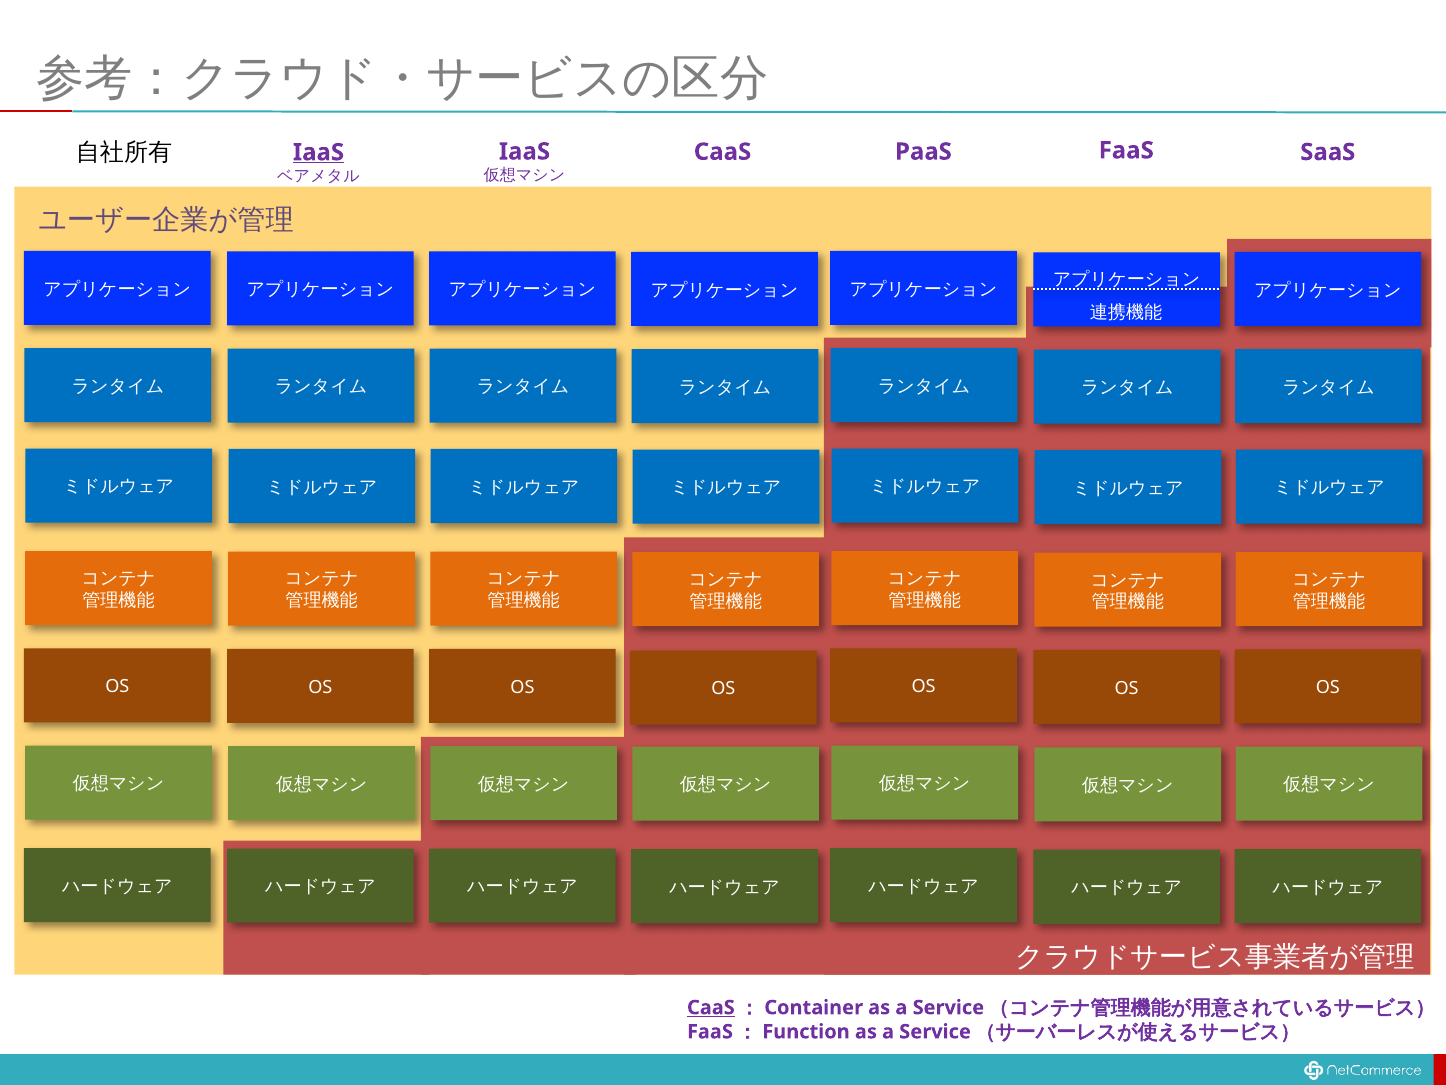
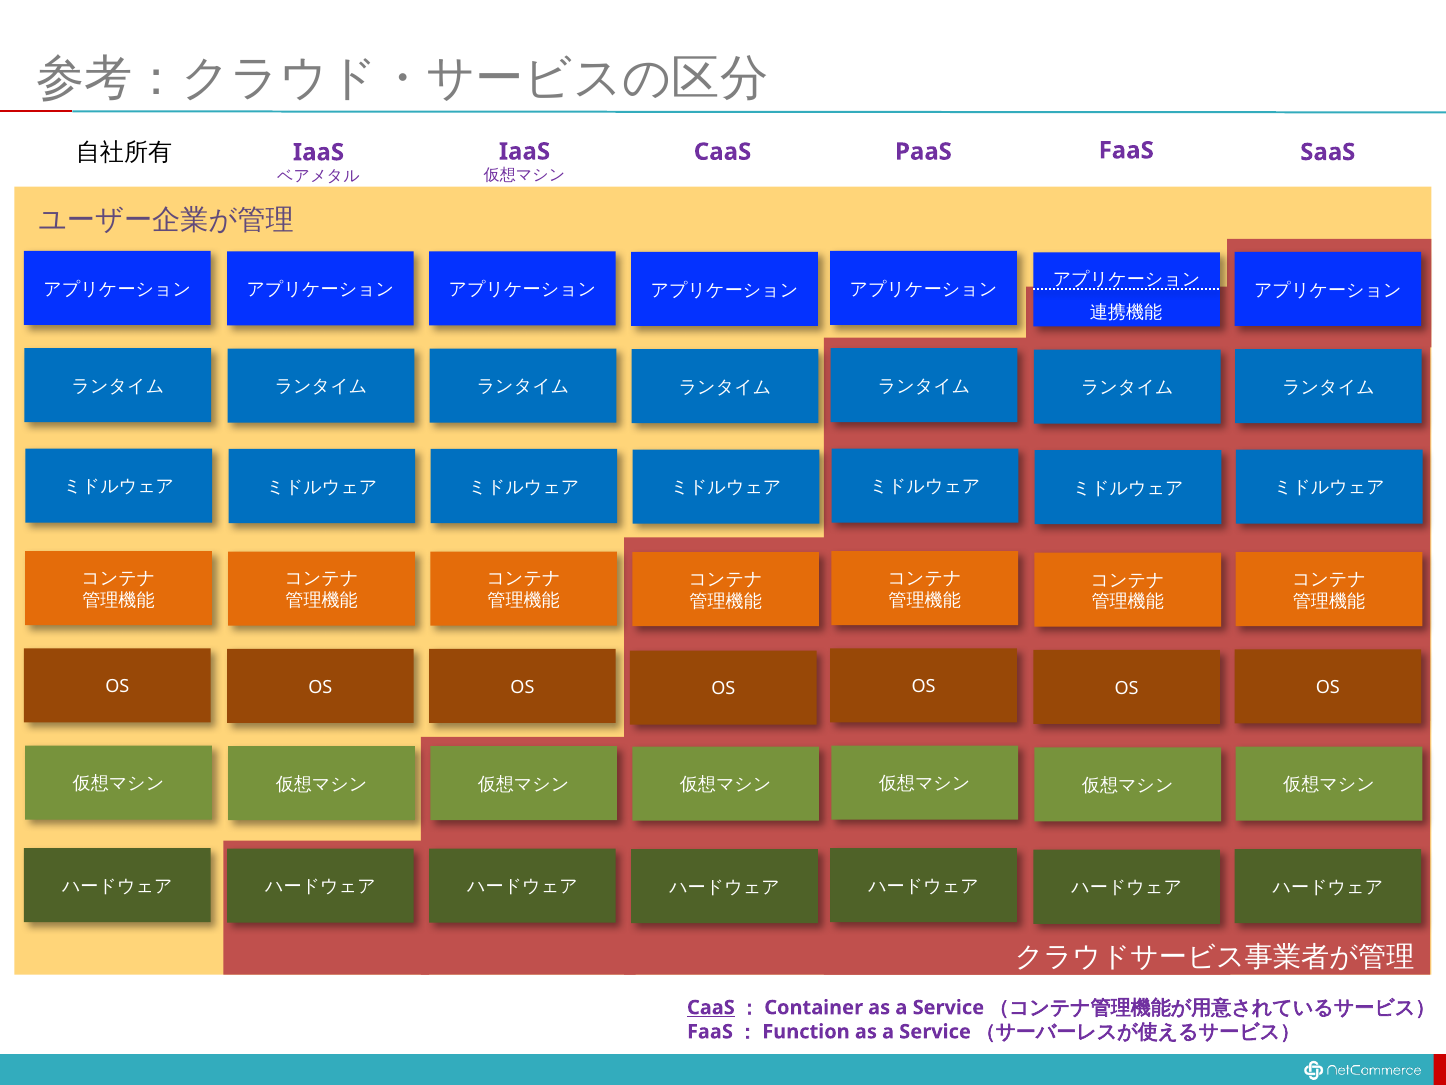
IaaS at (318, 152) underline: present -> none
